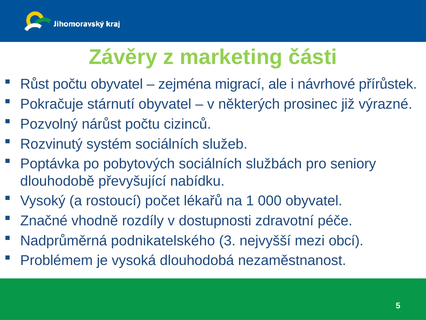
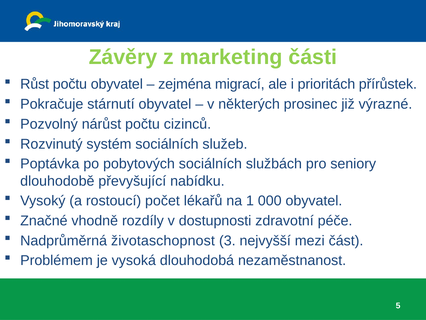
návrhové: návrhové -> prioritách
podnikatelského: podnikatelského -> životaschopnost
obcí: obcí -> část
